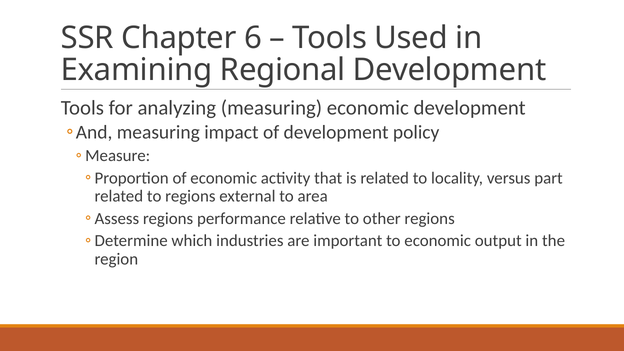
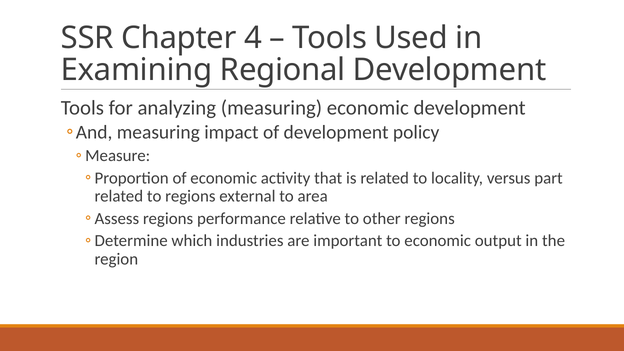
6: 6 -> 4
